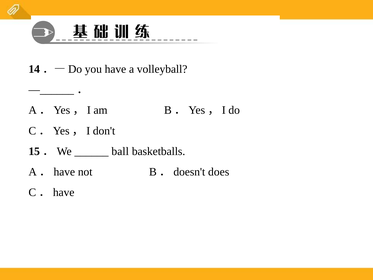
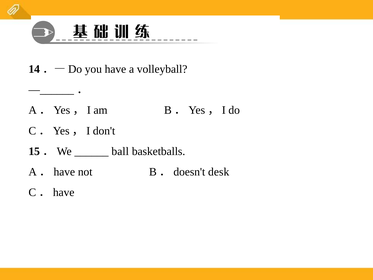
does: does -> desk
